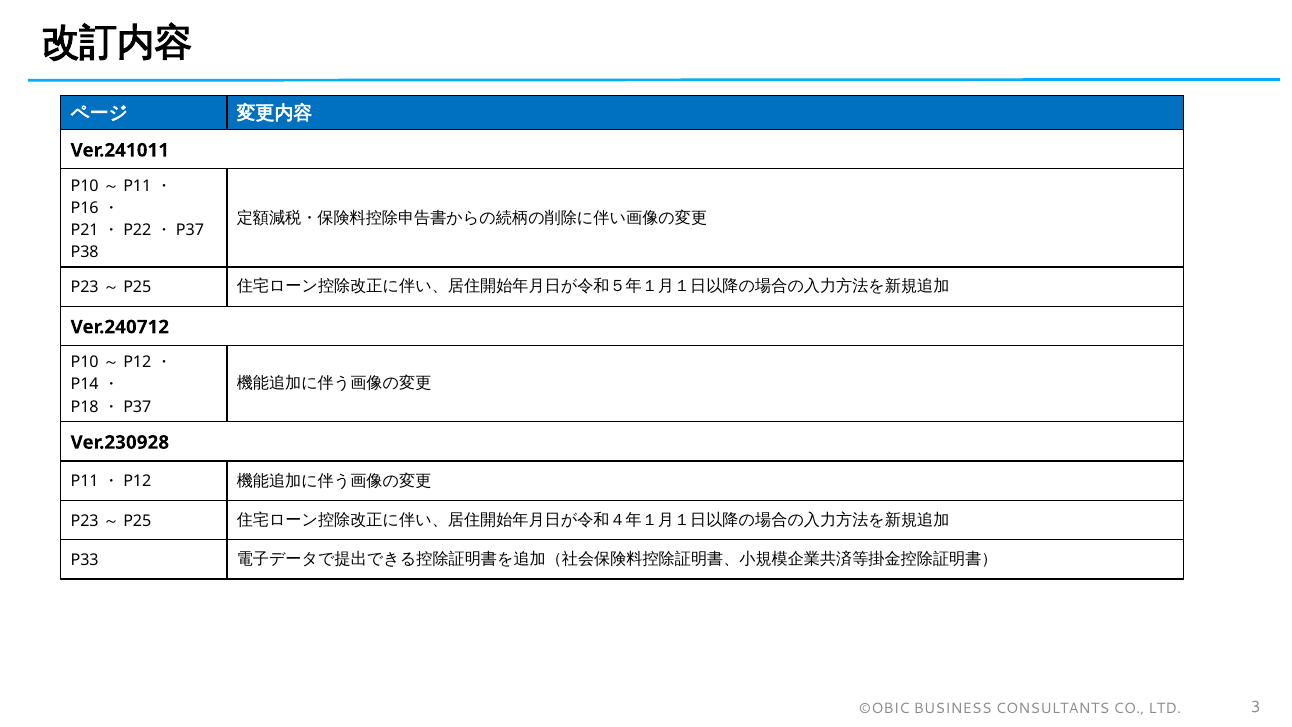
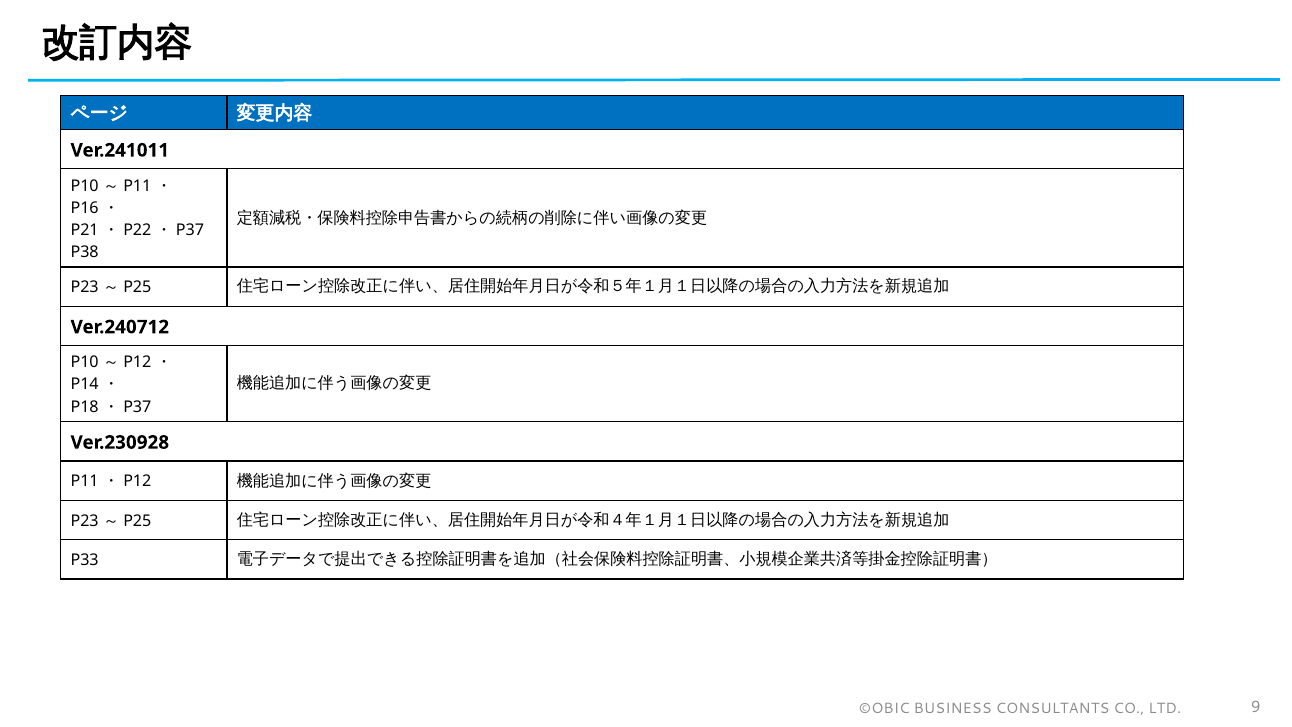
3: 3 -> 9
